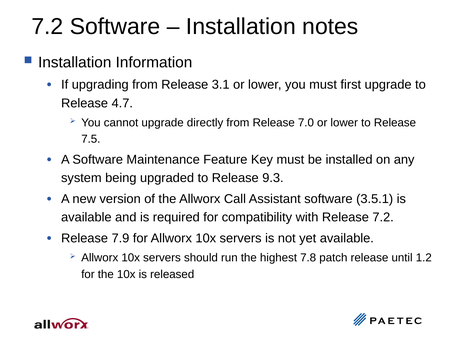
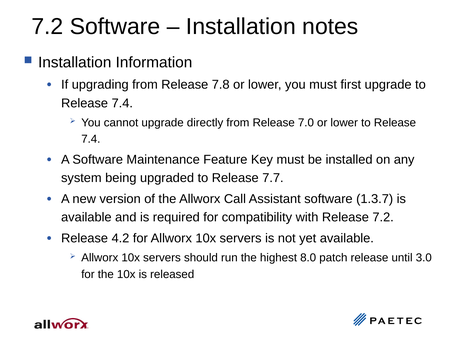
3.1: 3.1 -> 7.8
4.7 at (122, 103): 4.7 -> 7.4
7.5 at (91, 139): 7.5 -> 7.4
9.3: 9.3 -> 7.7
3.5.1: 3.5.1 -> 1.3.7
7.9: 7.9 -> 4.2
7.8: 7.8 -> 8.0
1.2: 1.2 -> 3.0
